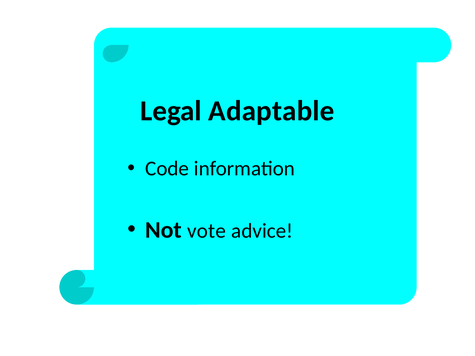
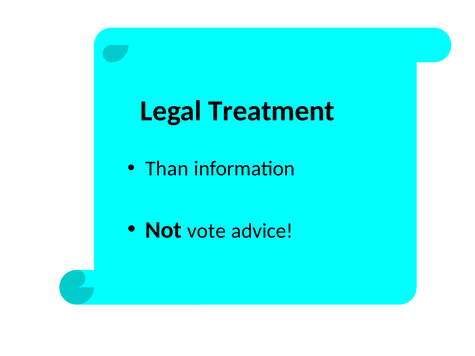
Adaptable: Adaptable -> Treatment
Code: Code -> Than
